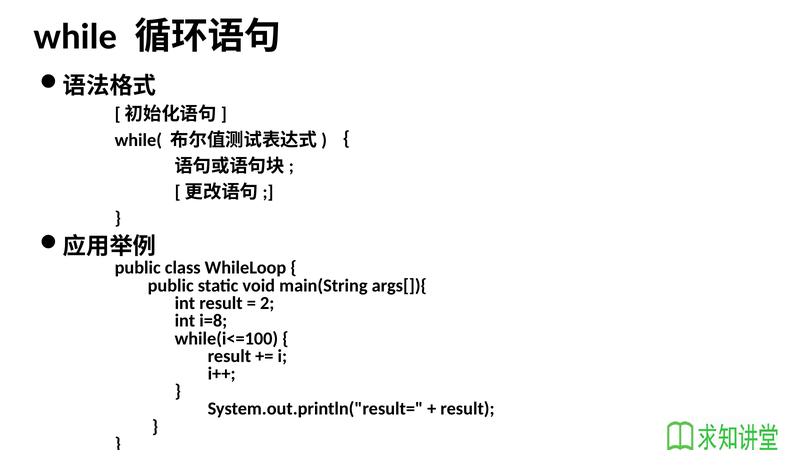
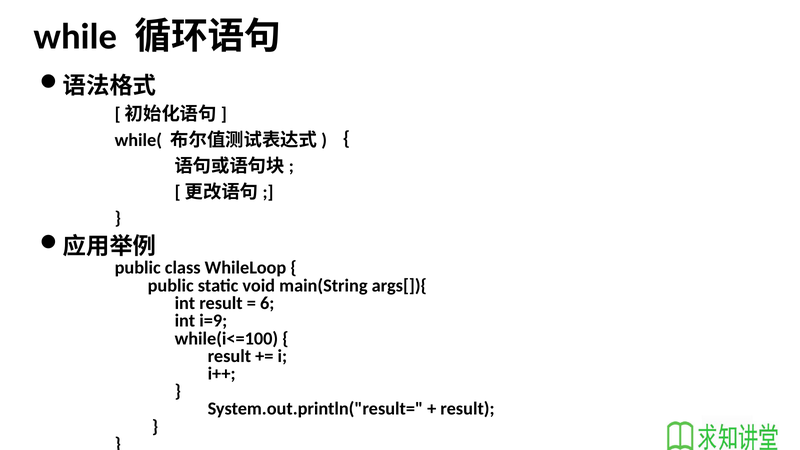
2: 2 -> 6
i=8: i=8 -> i=9
